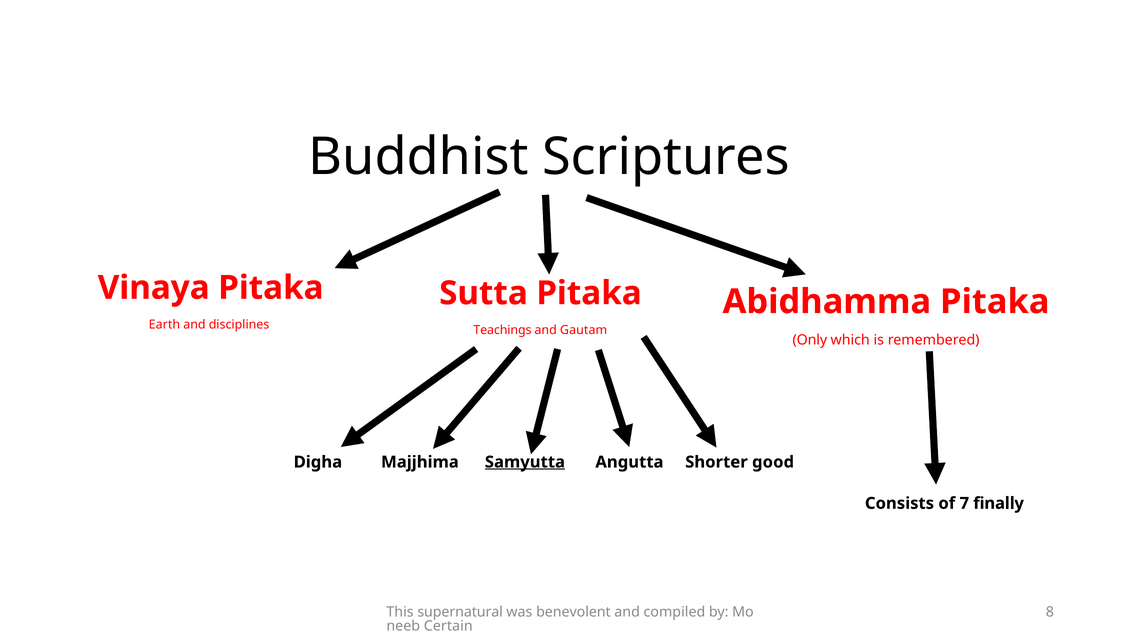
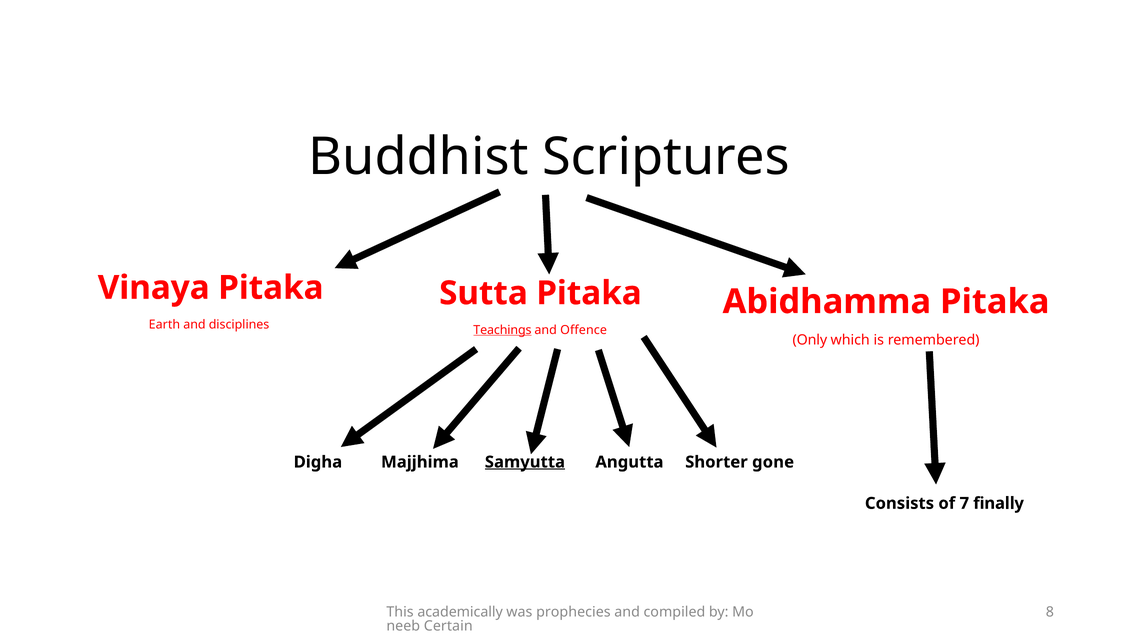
Teachings underline: none -> present
Gautam: Gautam -> Offence
good: good -> gone
supernatural: supernatural -> academically
benevolent: benevolent -> prophecies
